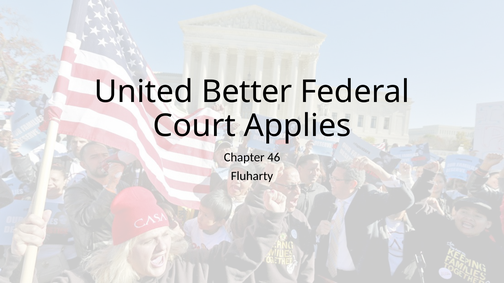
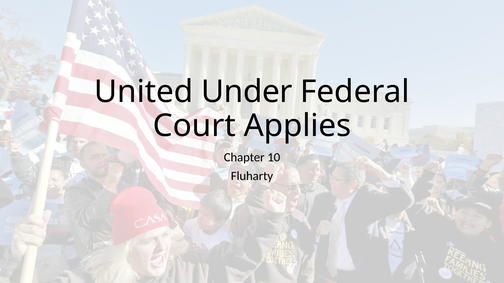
Better: Better -> Under
46: 46 -> 10
